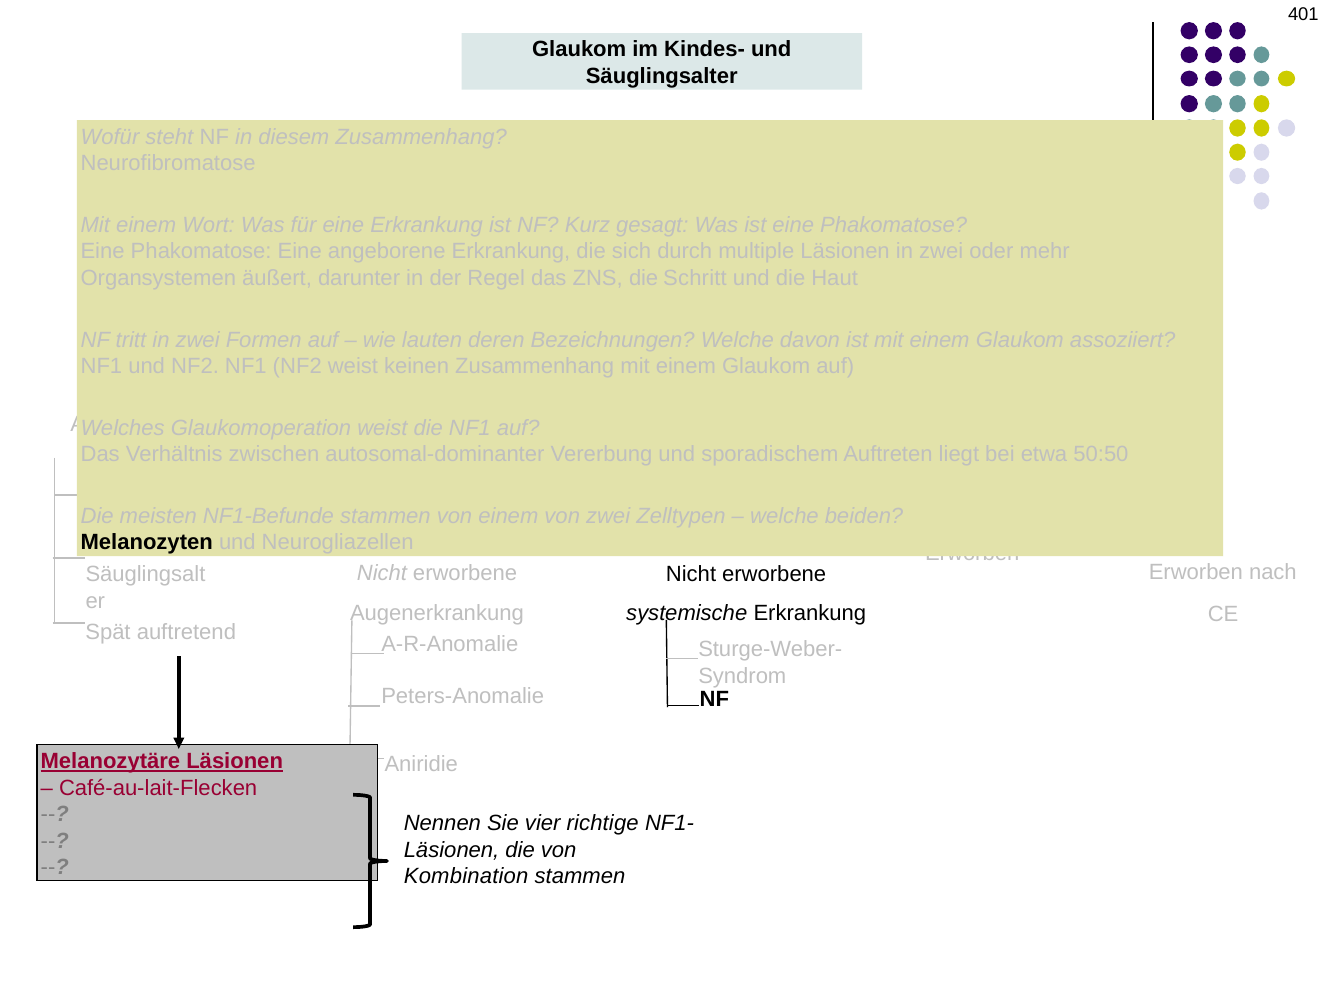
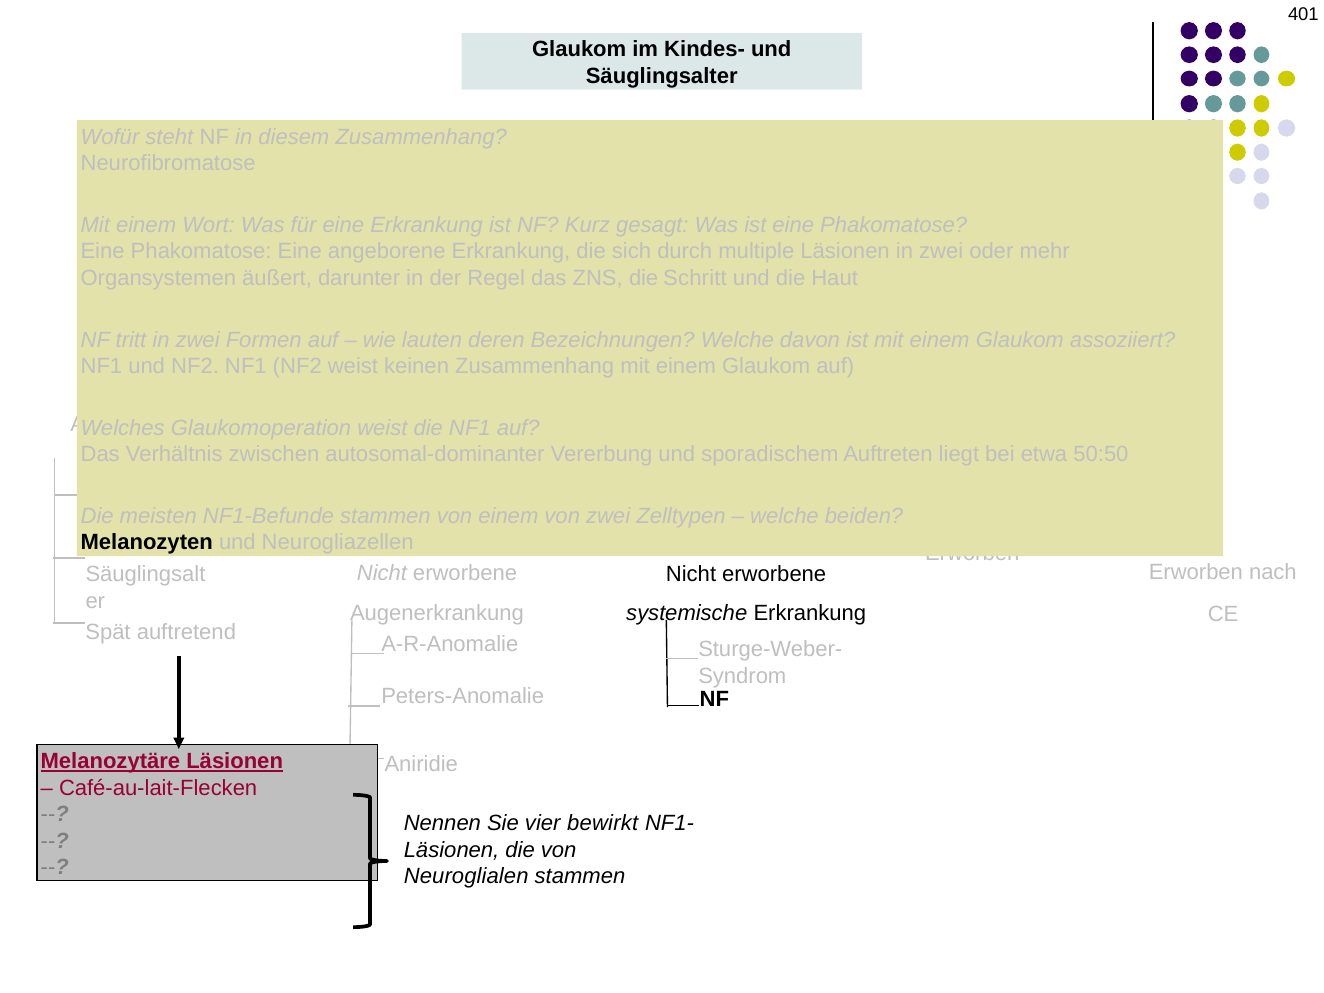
richtige: richtige -> bewirkt
Kombination: Kombination -> Neuroglialen
